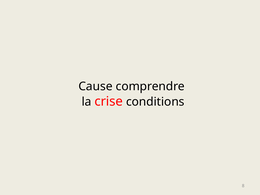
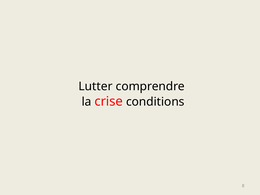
Cause: Cause -> Lutter
